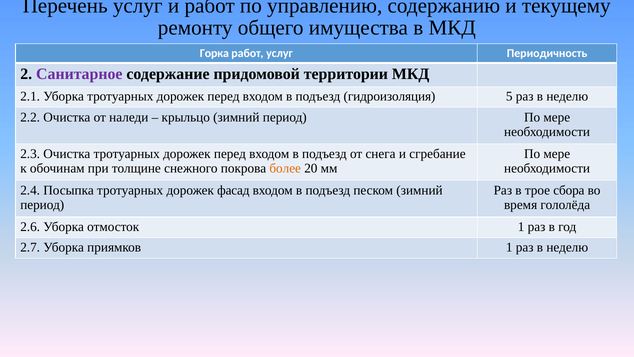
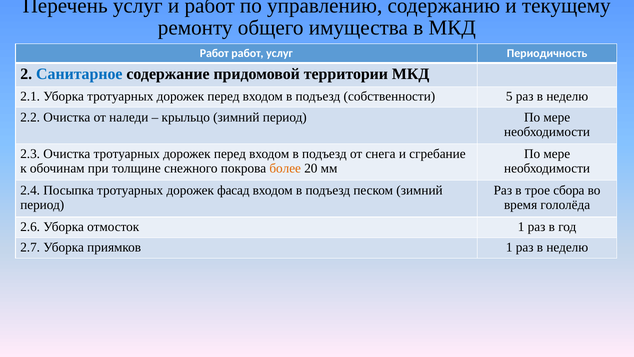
Горка at (214, 53): Горка -> Работ
Санитарное colour: purple -> blue
гидроизоляция: гидроизоляция -> собственности
